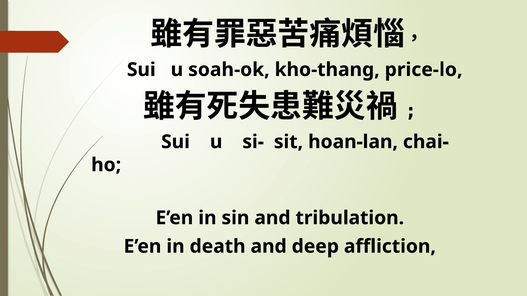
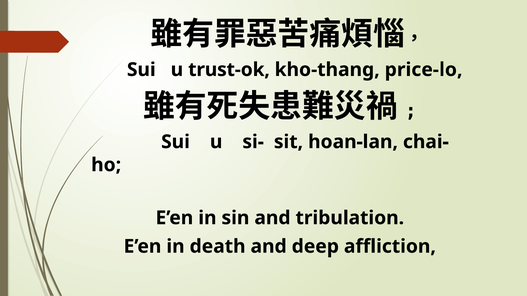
soah-ok: soah-ok -> trust-ok
